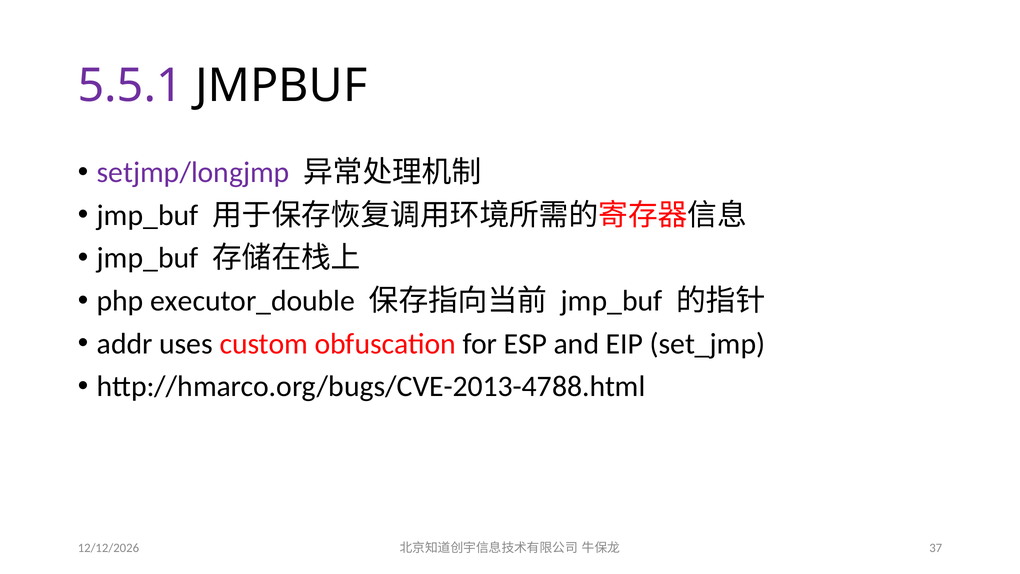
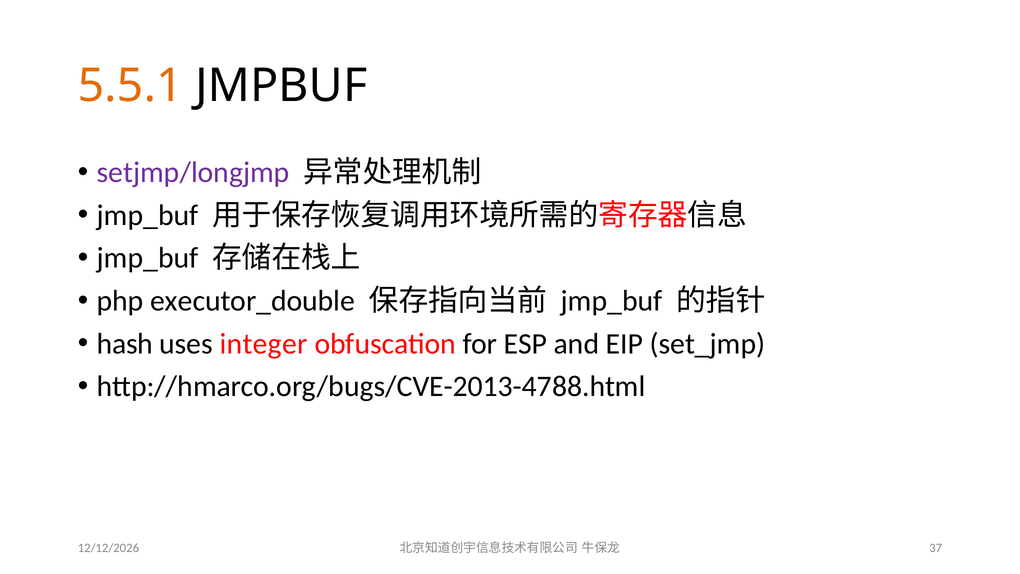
5.5.1 colour: purple -> orange
addr: addr -> hash
custom: custom -> integer
